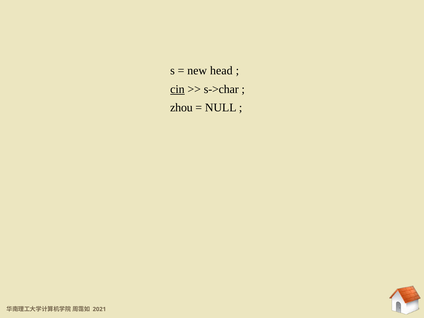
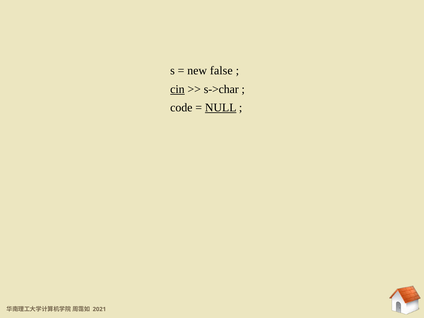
head: head -> false
zhou: zhou -> code
NULL underline: none -> present
